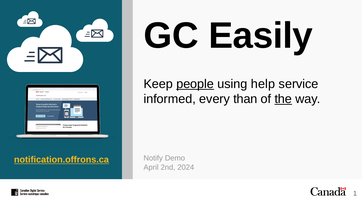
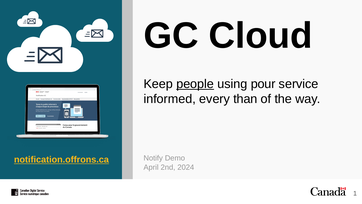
Easily: Easily -> Cloud
help: help -> pour
the underline: present -> none
